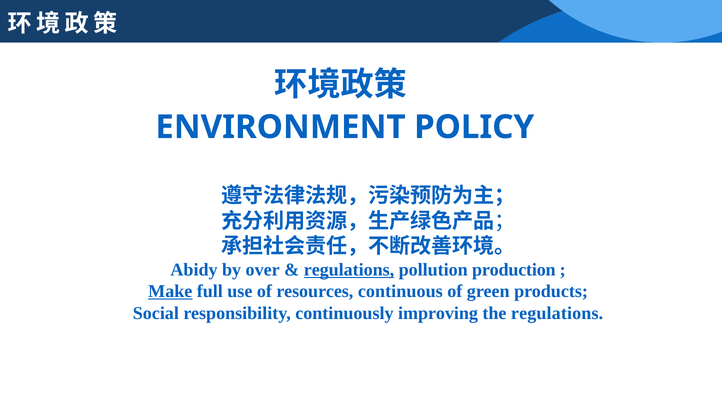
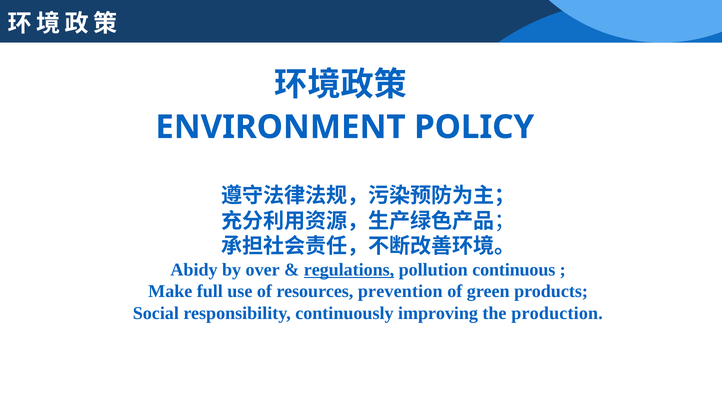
production: production -> continuous
Make underline: present -> none
continuous: continuous -> prevention
the regulations: regulations -> production
